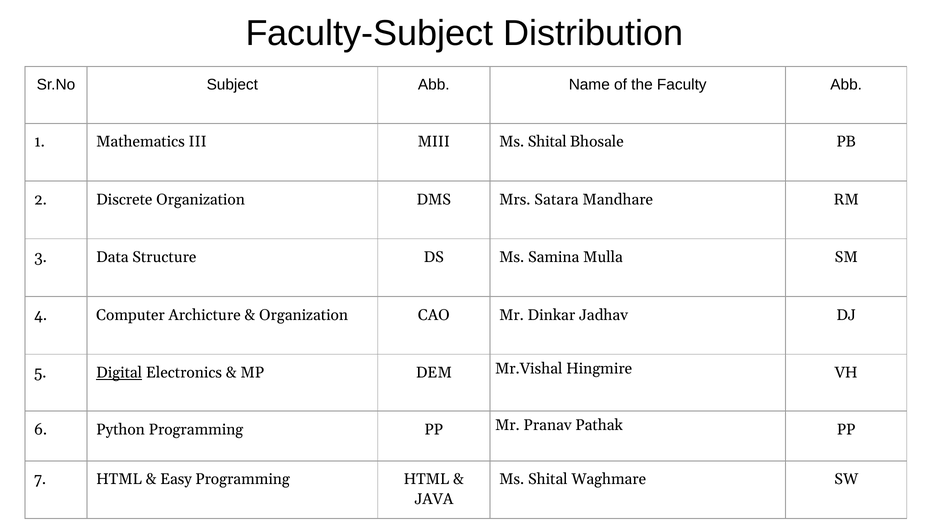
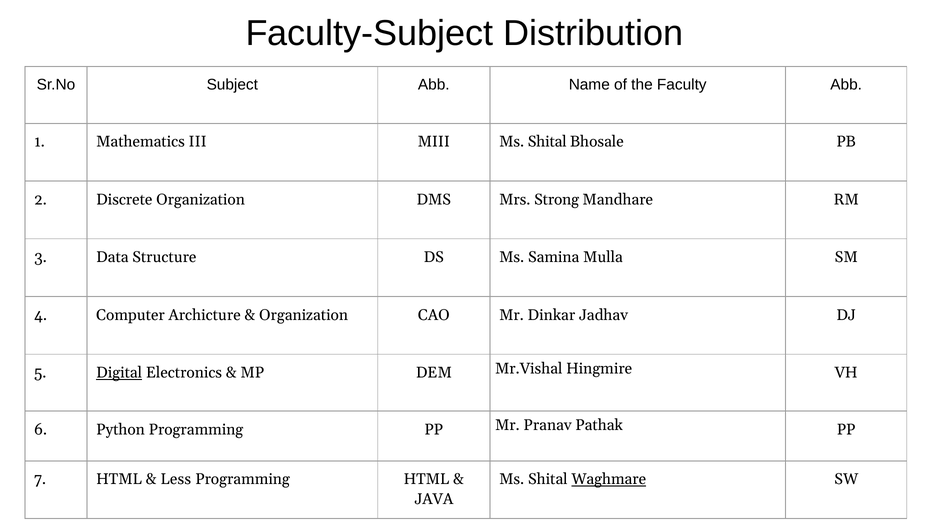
Satara: Satara -> Strong
Easy: Easy -> Less
Waghmare underline: none -> present
